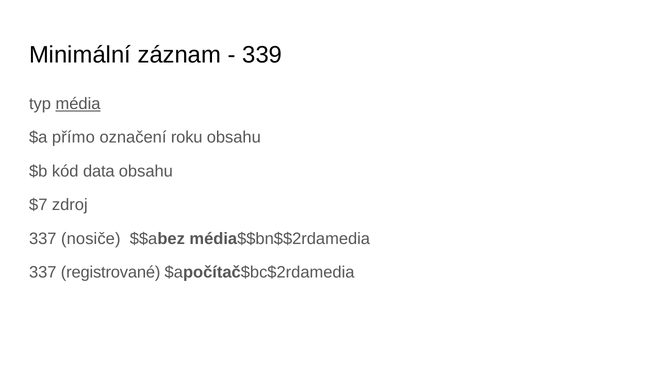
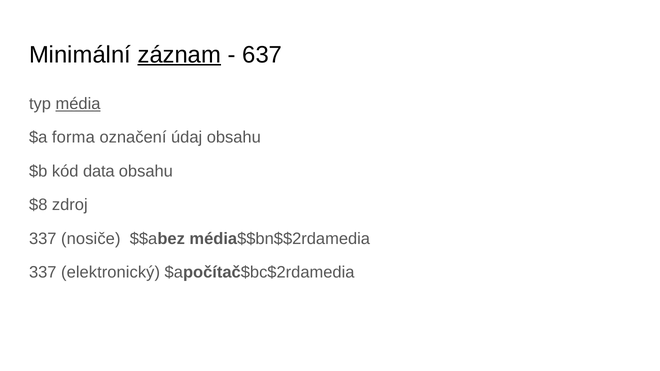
záznam underline: none -> present
339: 339 -> 637
přímo: přímo -> forma
roku: roku -> údaj
$7: $7 -> $8
registrované: registrované -> elektronický
